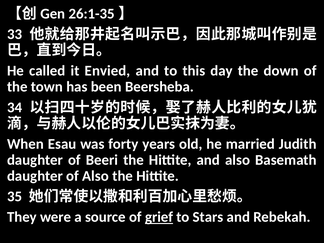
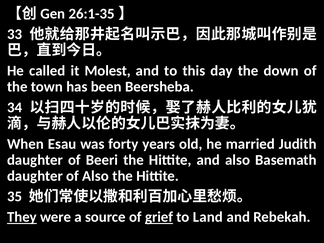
Envied: Envied -> Molest
They underline: none -> present
Stars: Stars -> Land
